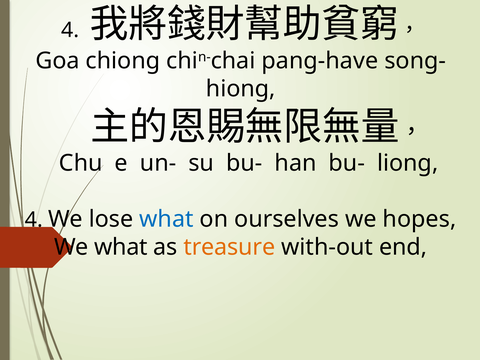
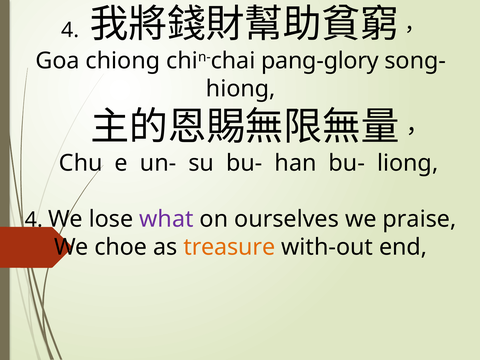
pang-have: pang-have -> pang-glory
what at (166, 219) colour: blue -> purple
hopes: hopes -> praise
We what: what -> choe
